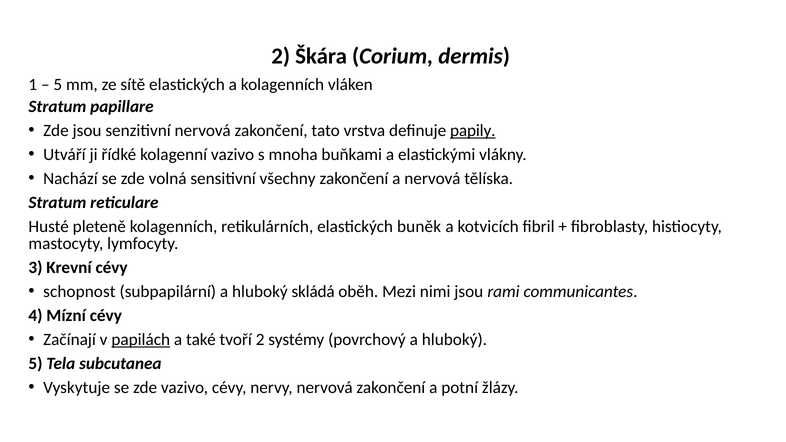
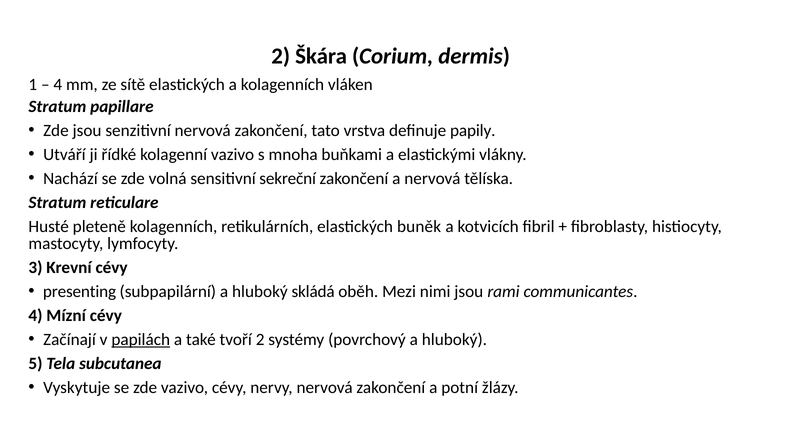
5 at (58, 84): 5 -> 4
papily underline: present -> none
všechny: všechny -> sekreční
schopnost: schopnost -> presenting
